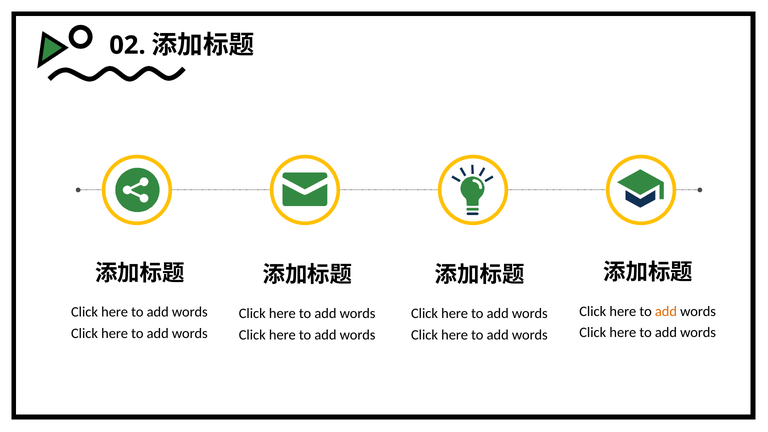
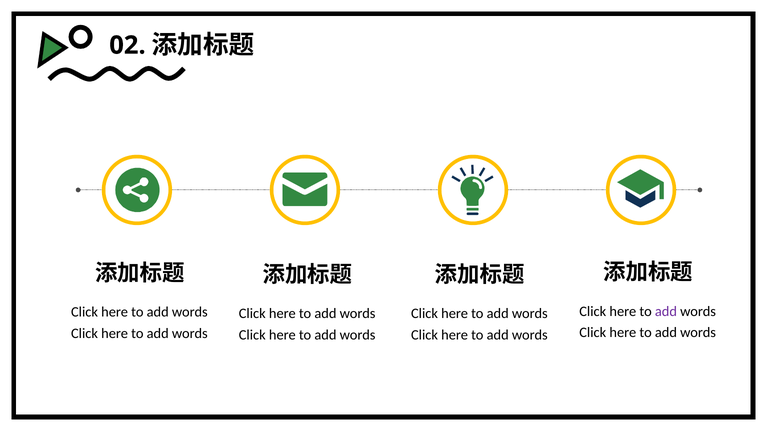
add at (666, 311) colour: orange -> purple
